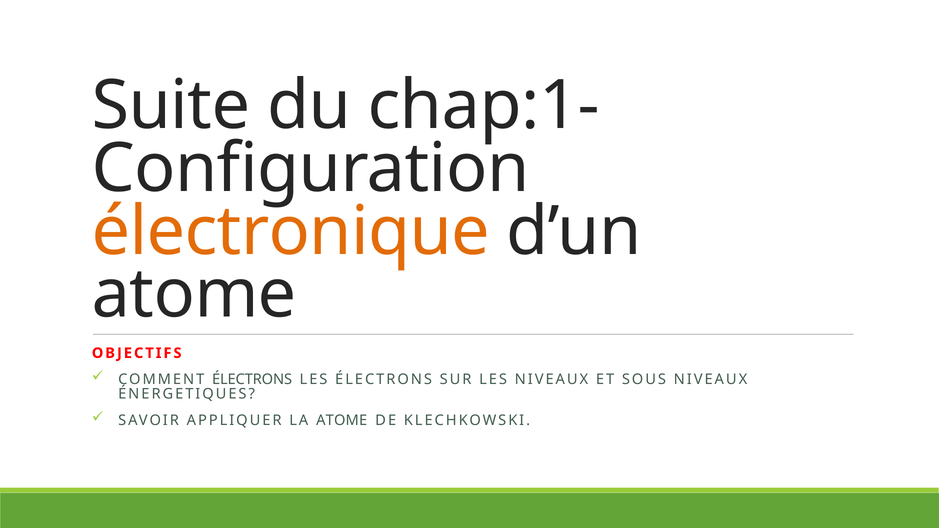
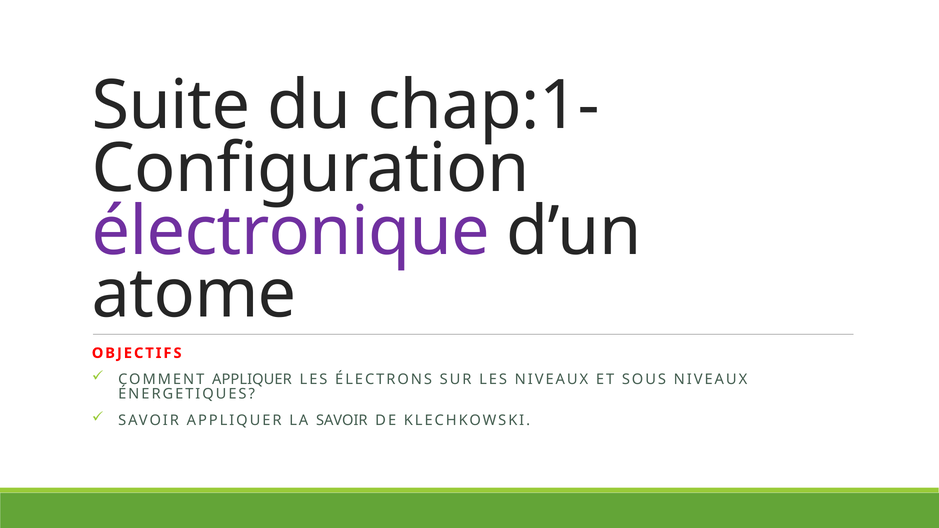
électronique colour: orange -> purple
COMMENT ÉLECTRONS: ÉLECTRONS -> APPLIQUER
LA ATOME: ATOME -> SAVOIR
